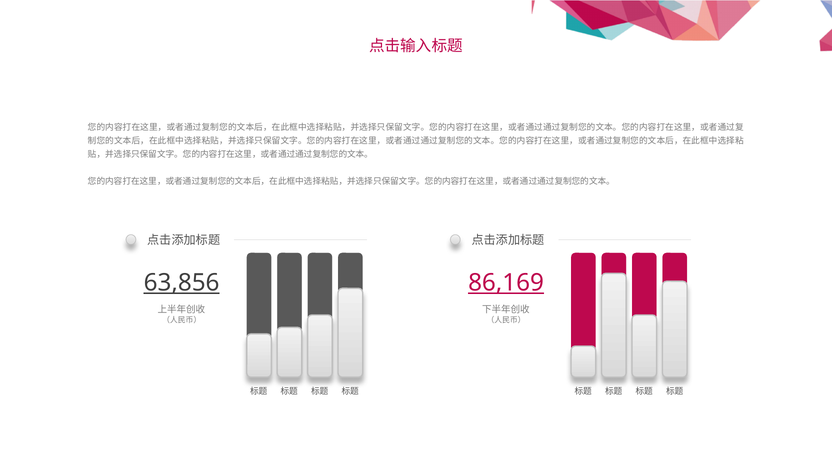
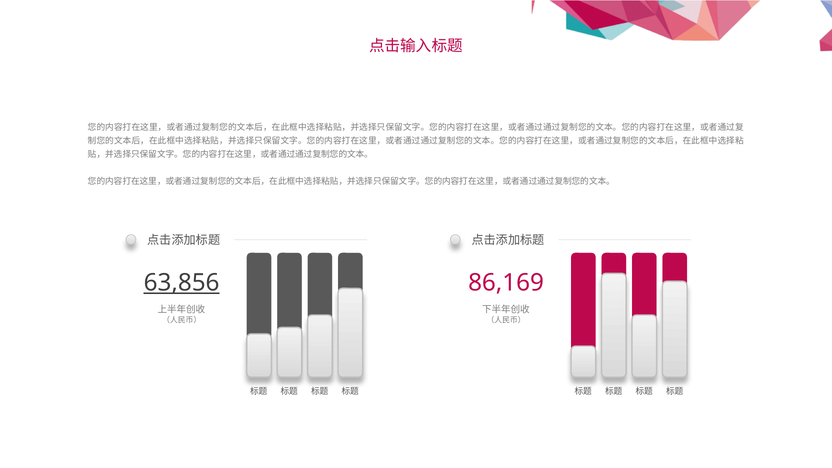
86,169 underline: present -> none
